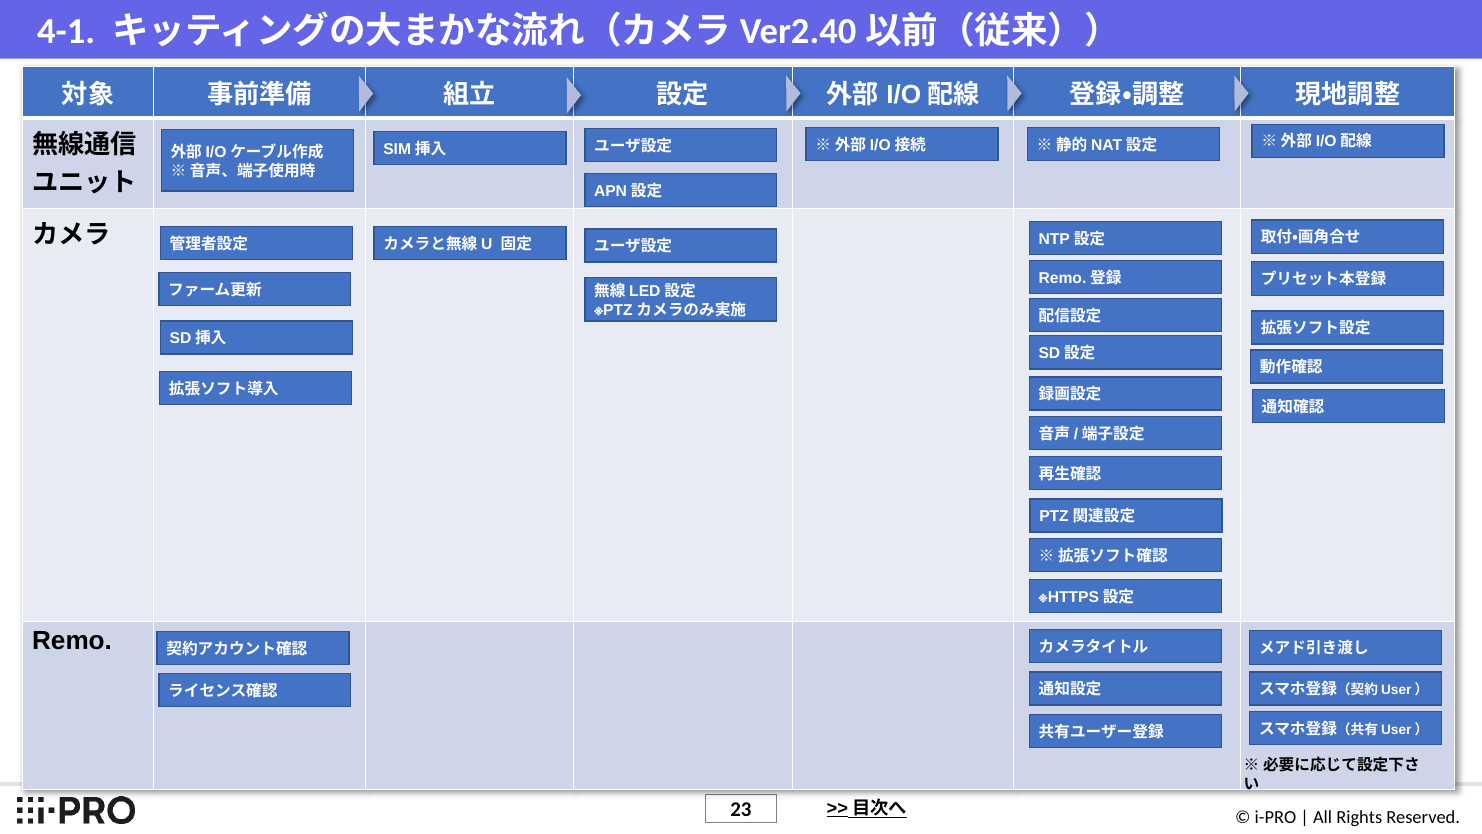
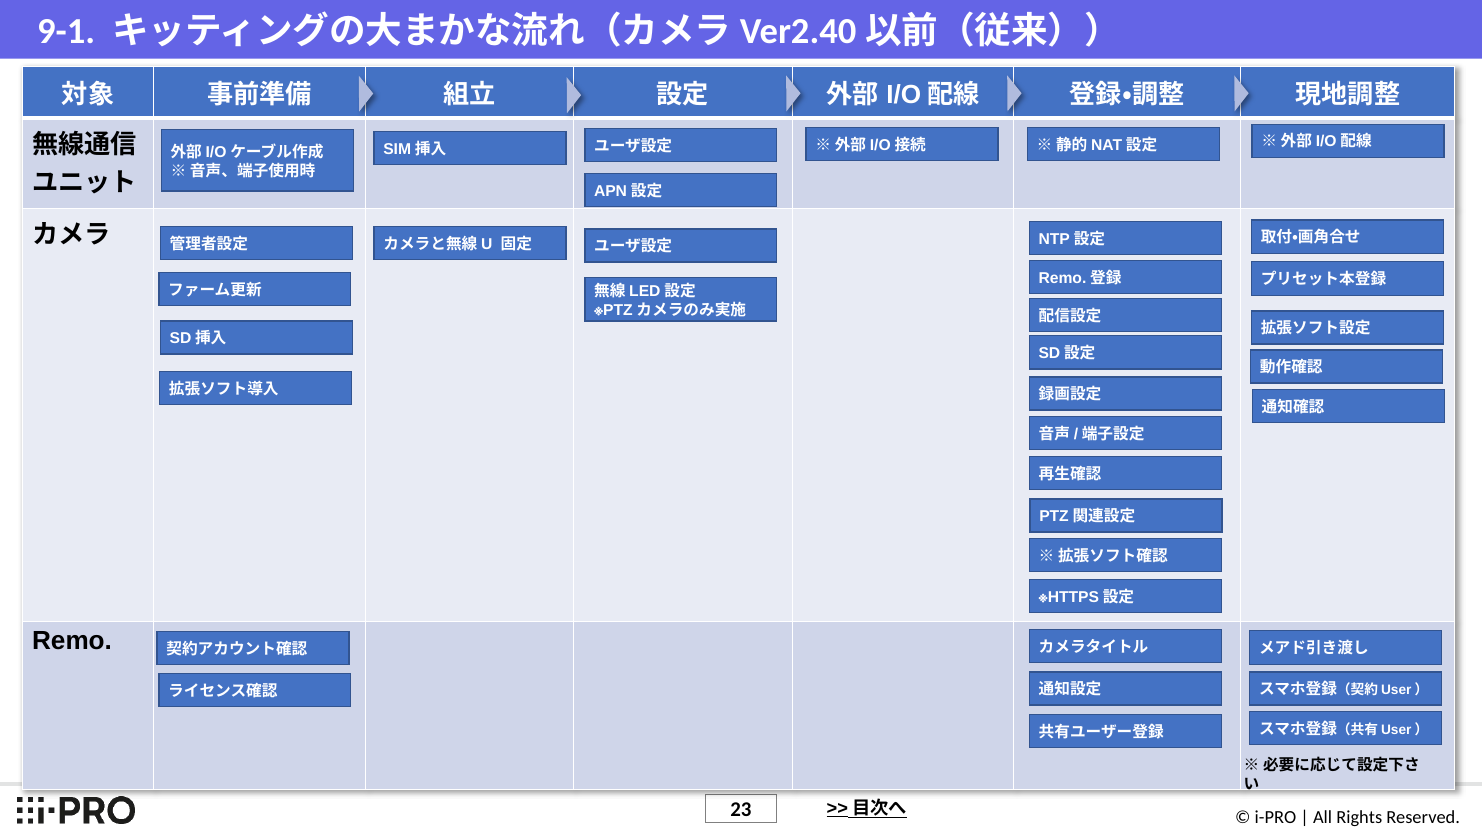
4-1: 4-1 -> 9-1
